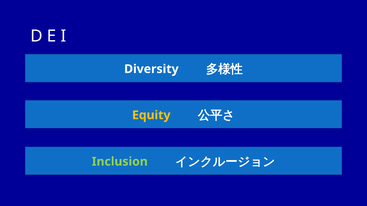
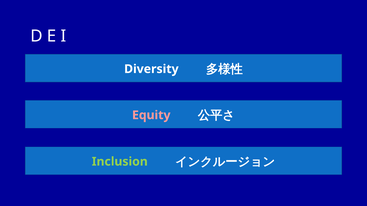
Equity colour: yellow -> pink
